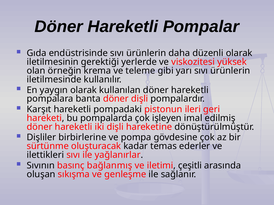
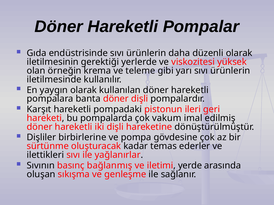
işleyen: işleyen -> vakum
çeşitli: çeşitli -> yerde
